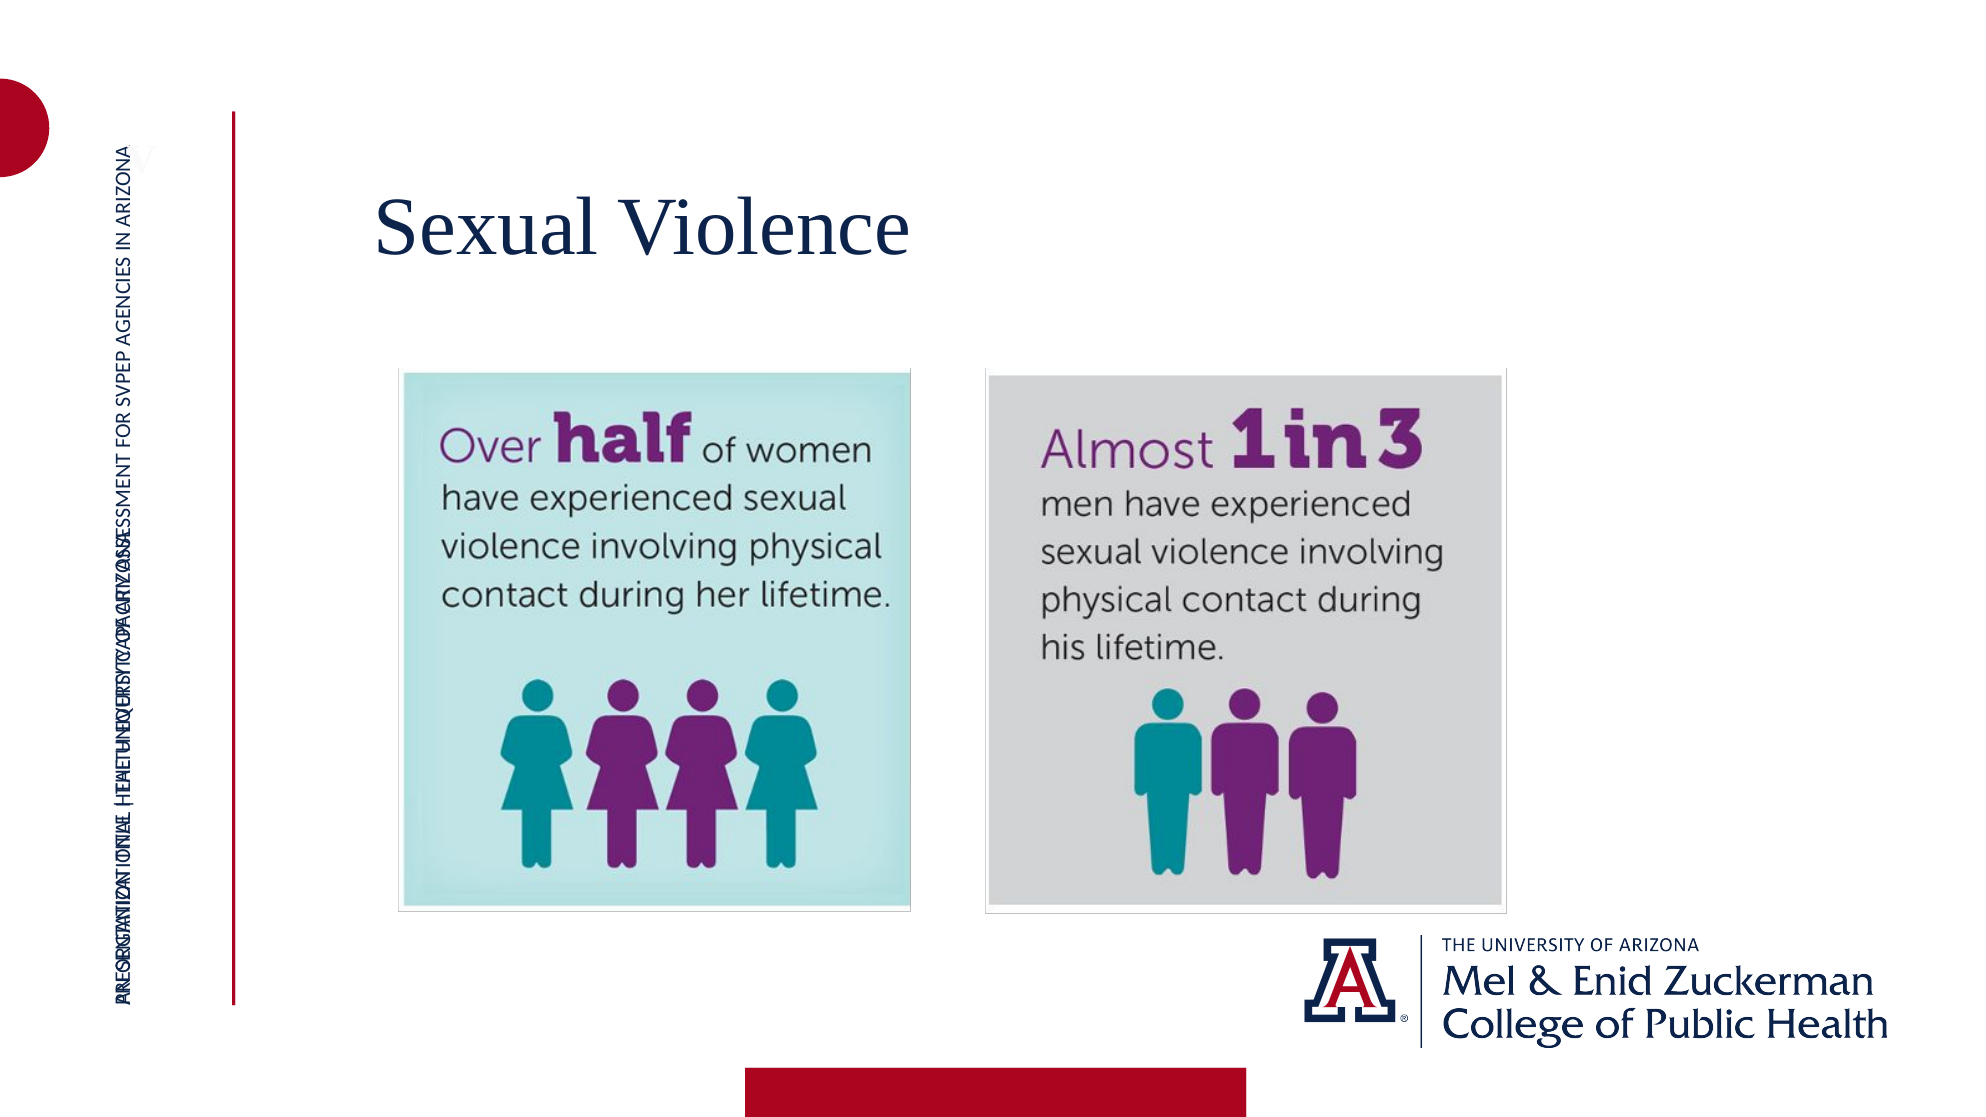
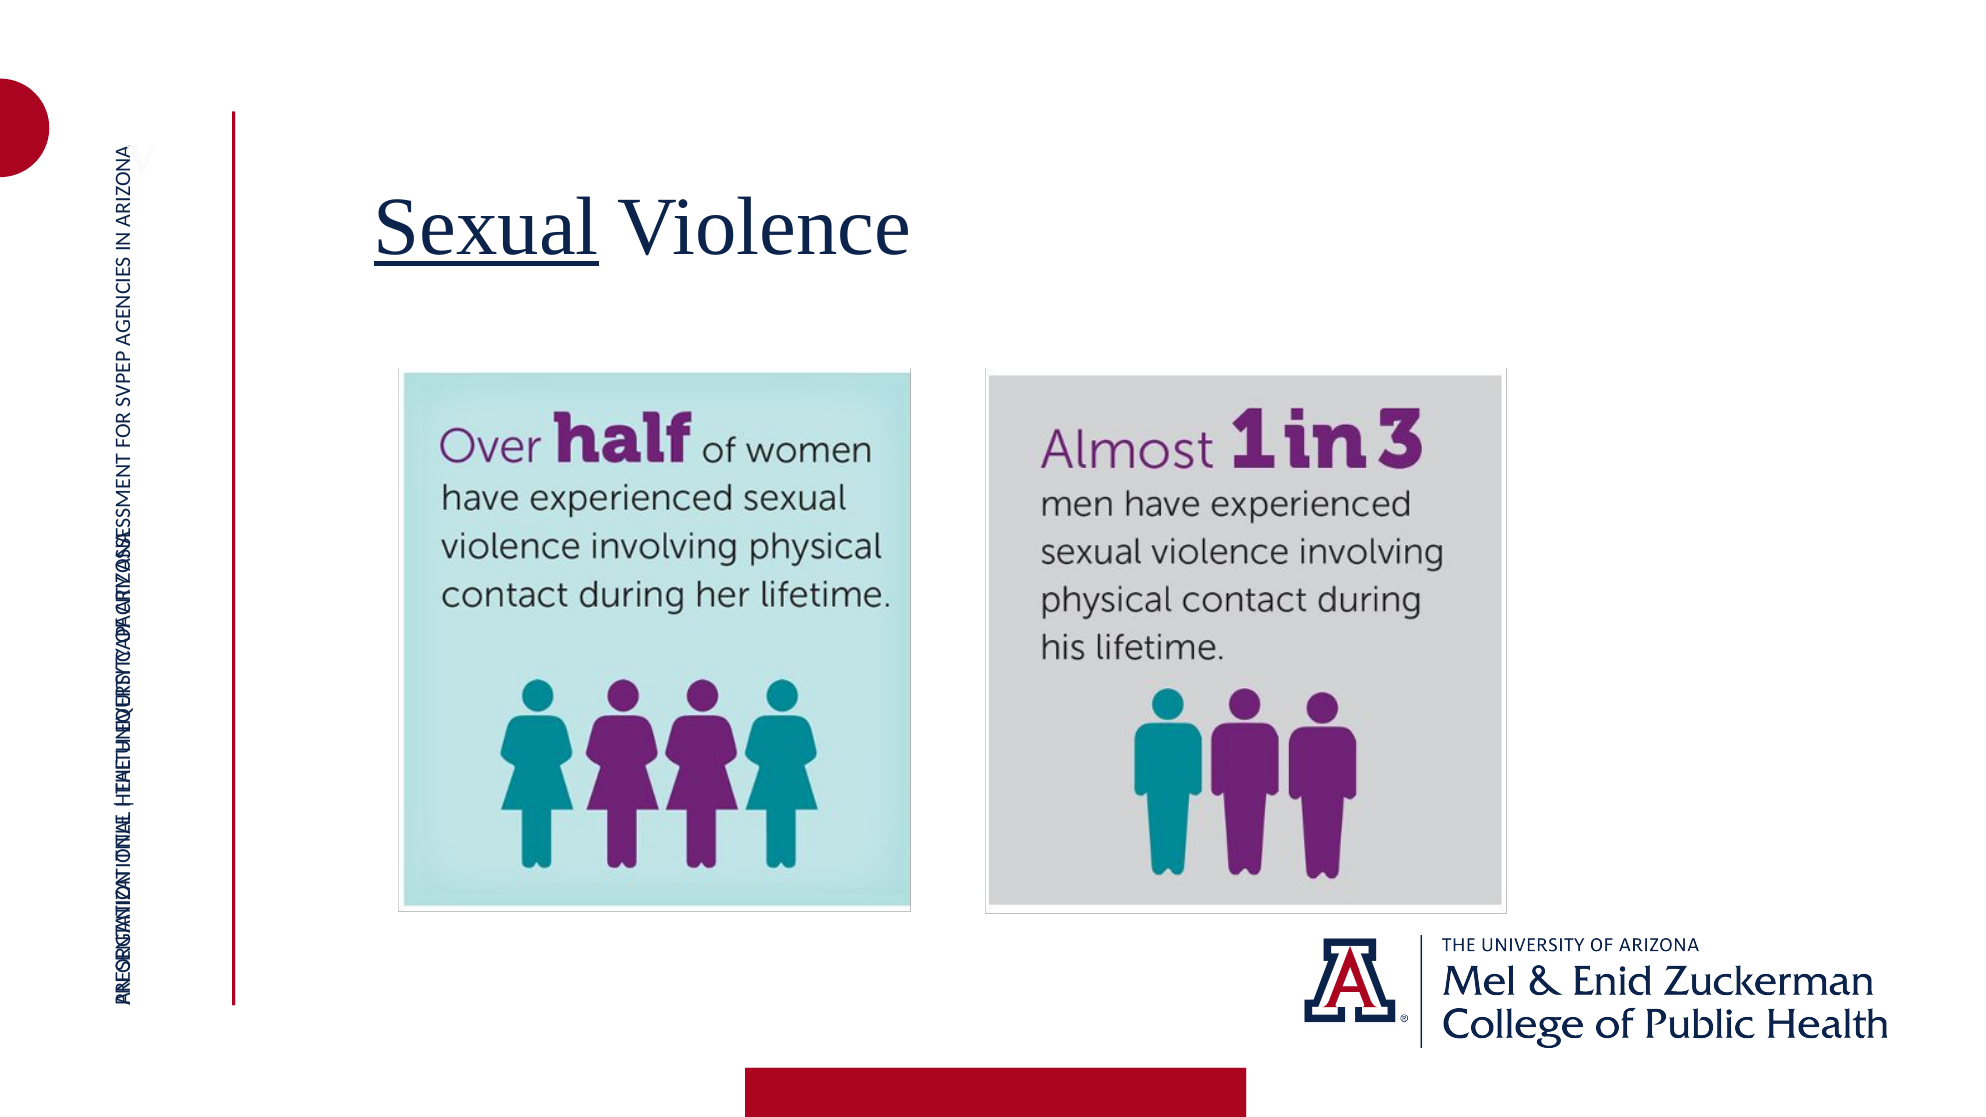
Sexual underline: none -> present
